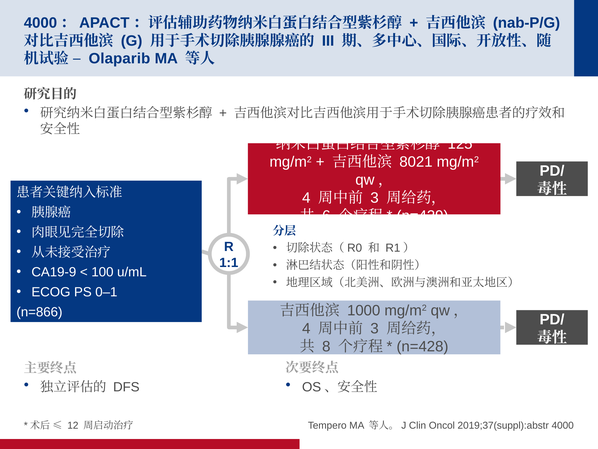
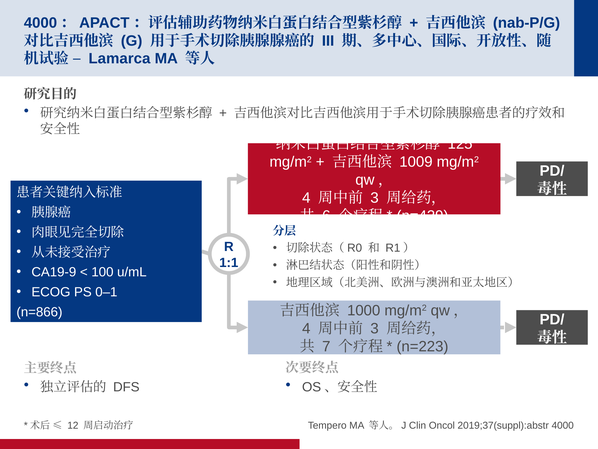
Olaparib: Olaparib -> Lamarca
8021: 8021 -> 1009
8: 8 -> 7
n=428: n=428 -> n=223
